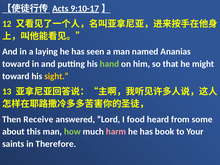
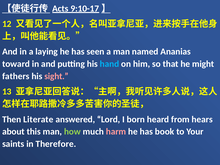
hand colour: light green -> light blue
toward at (16, 76): toward -> fathers
sight colour: yellow -> pink
Receive: Receive -> Literate
food: food -> born
some: some -> hears
